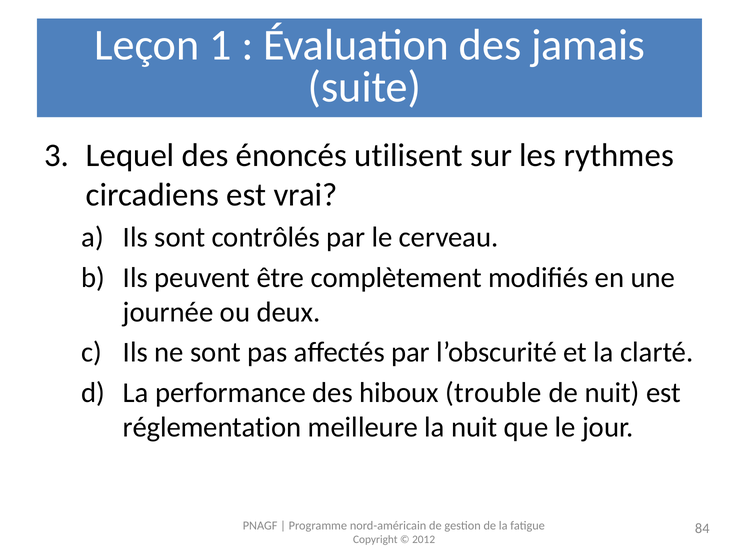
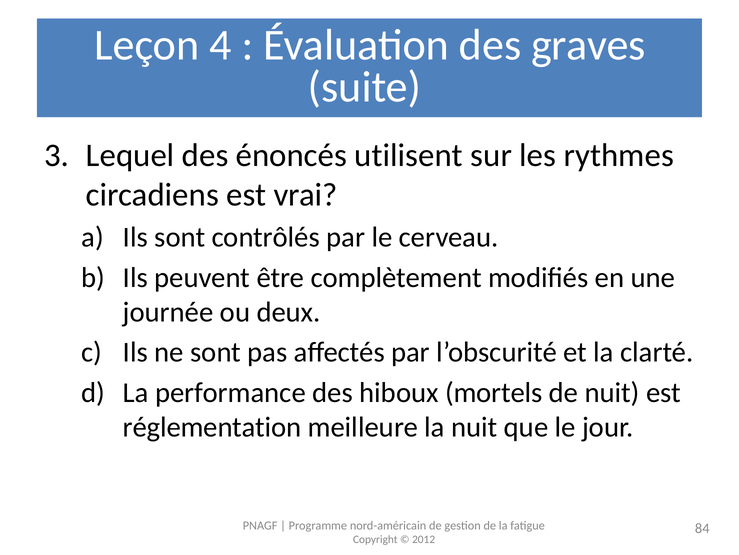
1: 1 -> 4
jamais: jamais -> graves
trouble: trouble -> mortels
